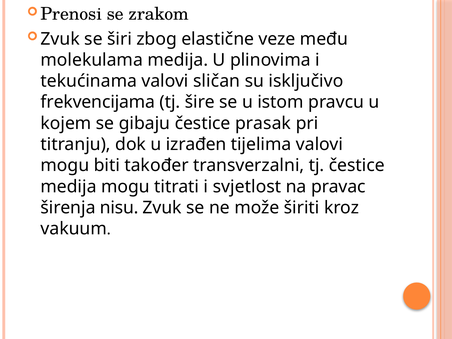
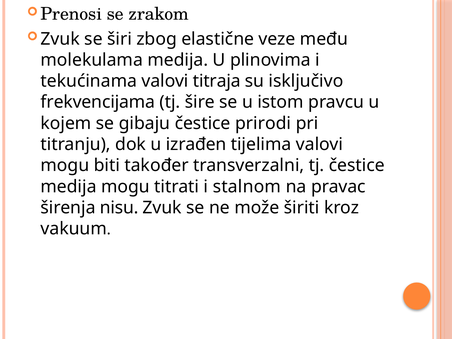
sličan: sličan -> titraja
prasak: prasak -> prirodi
svjetlost: svjetlost -> stalnom
